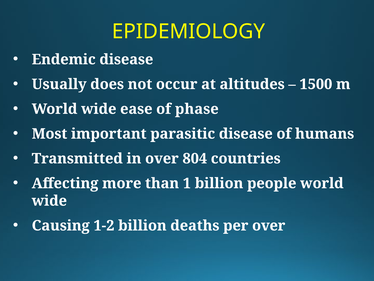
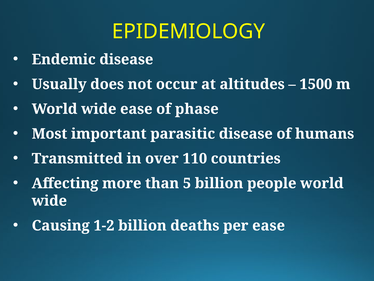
804: 804 -> 110
1: 1 -> 5
per over: over -> ease
